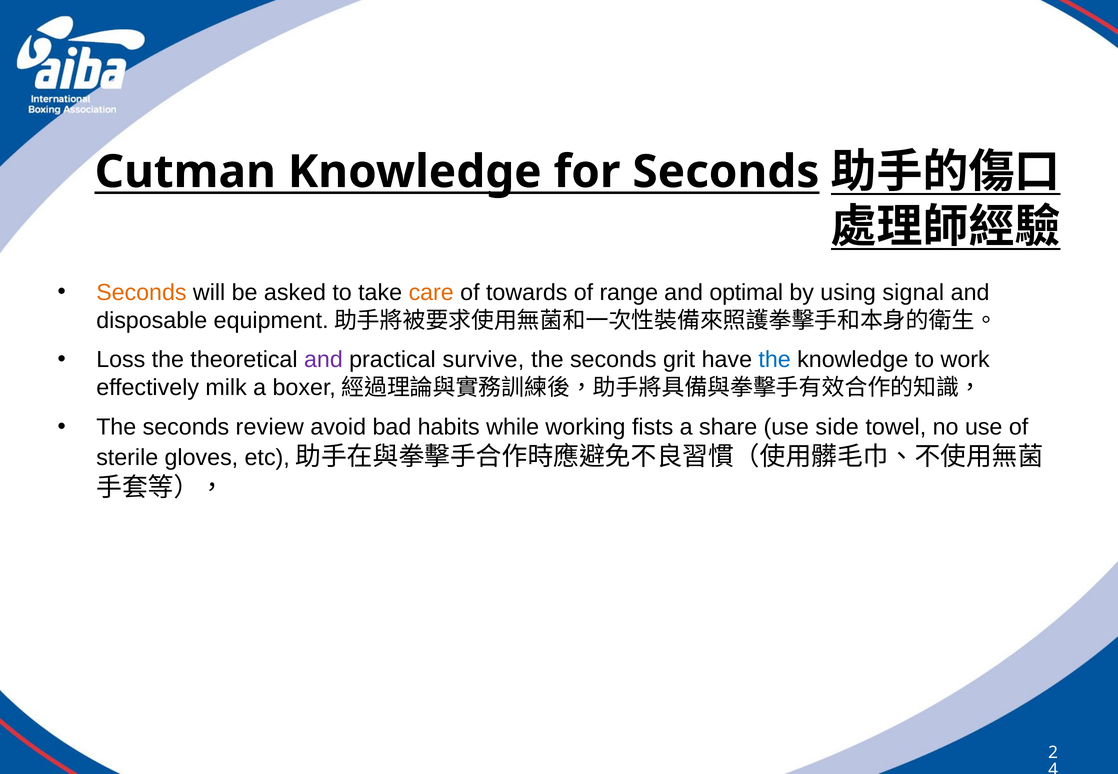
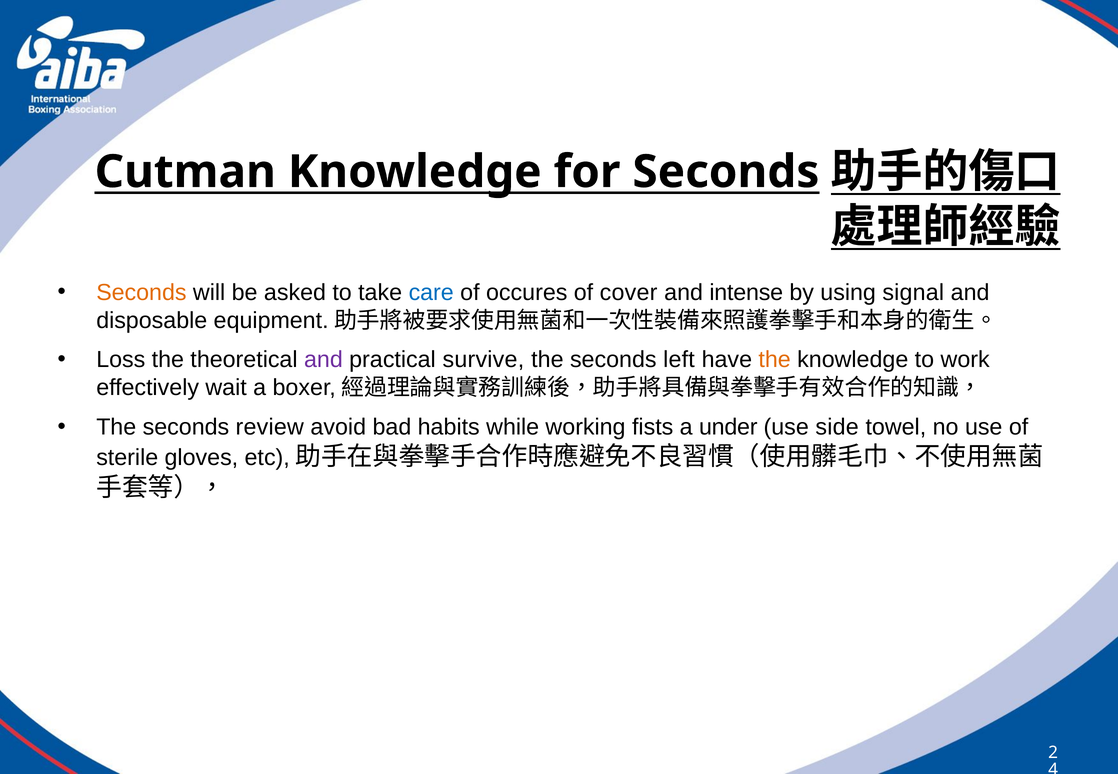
care colour: orange -> blue
towards: towards -> occures
range: range -> cover
optimal: optimal -> intense
grit: grit -> left
the at (775, 360) colour: blue -> orange
milk: milk -> wait
share: share -> under
